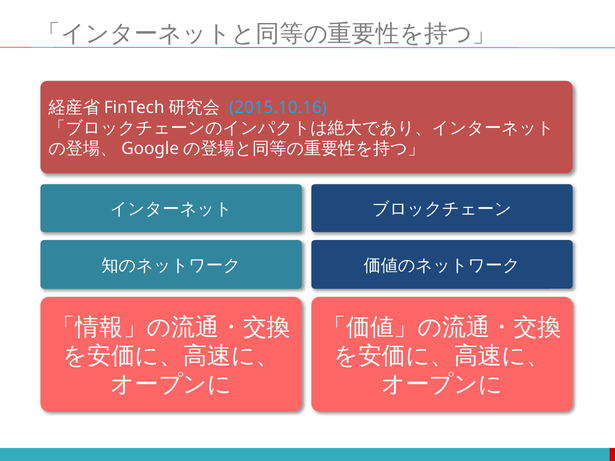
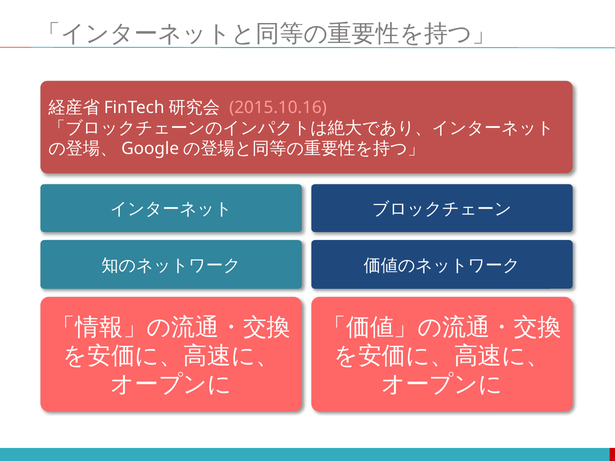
2015.10.16 colour: light blue -> pink
